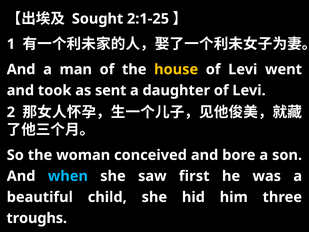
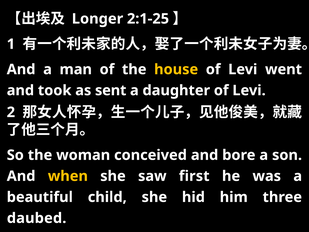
Sought: Sought -> Longer
when colour: light blue -> yellow
troughs: troughs -> daubed
